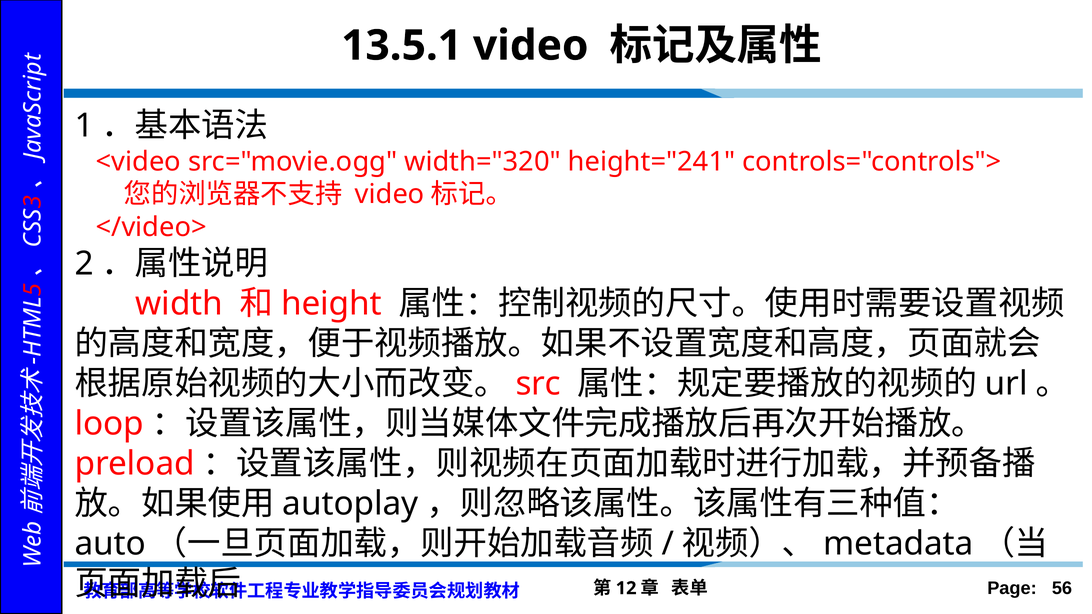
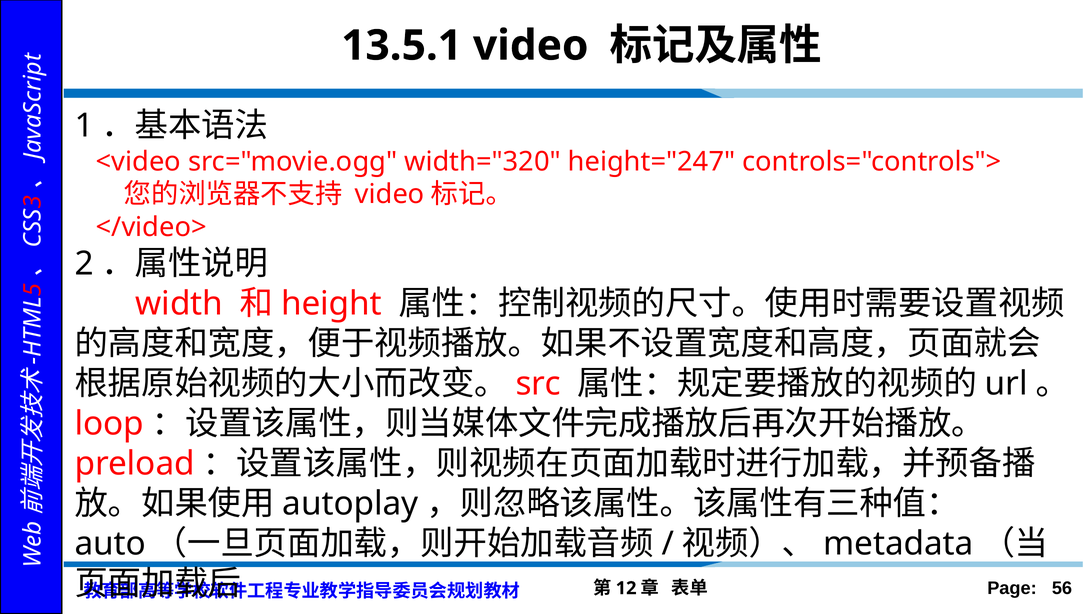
height="241: height="241 -> height="247
